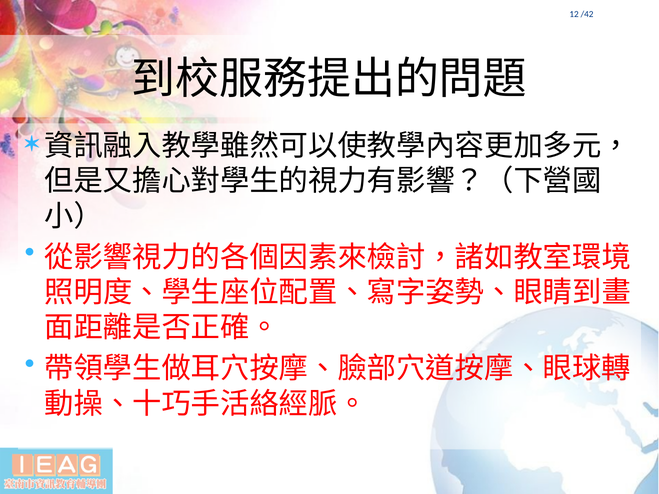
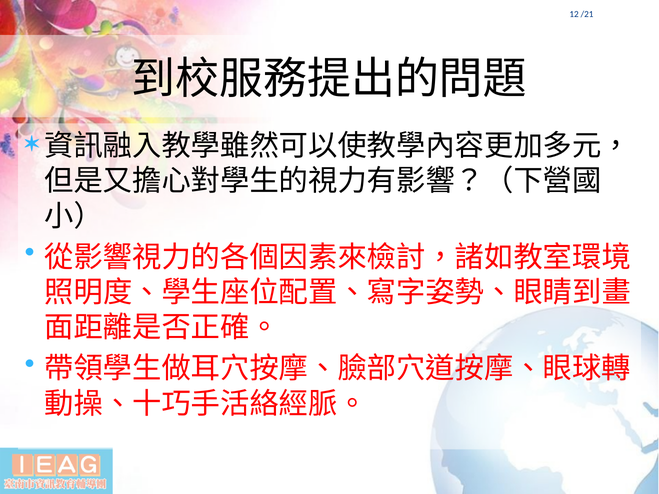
/42: /42 -> /21
